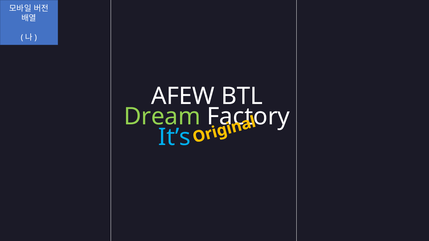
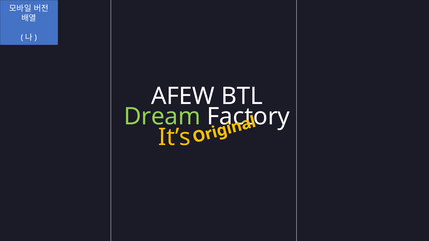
It’s colour: light blue -> yellow
